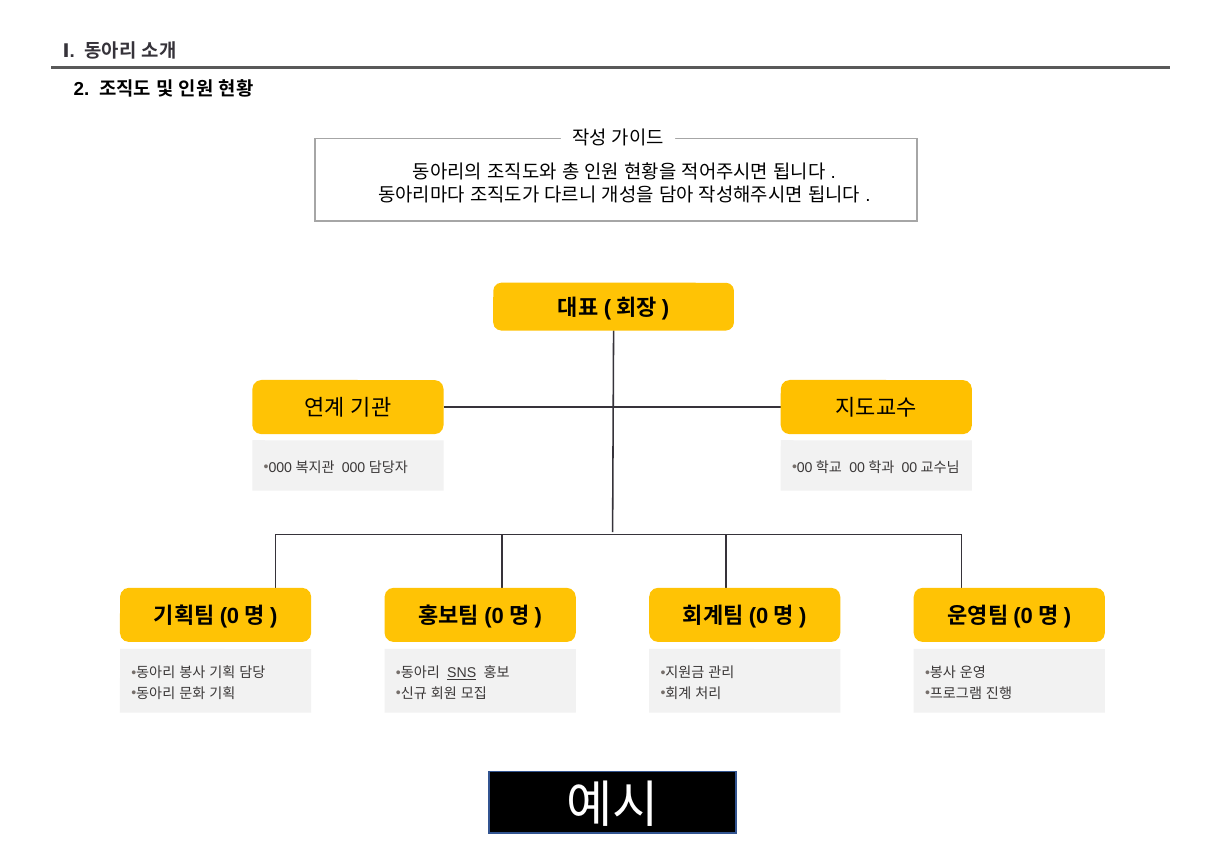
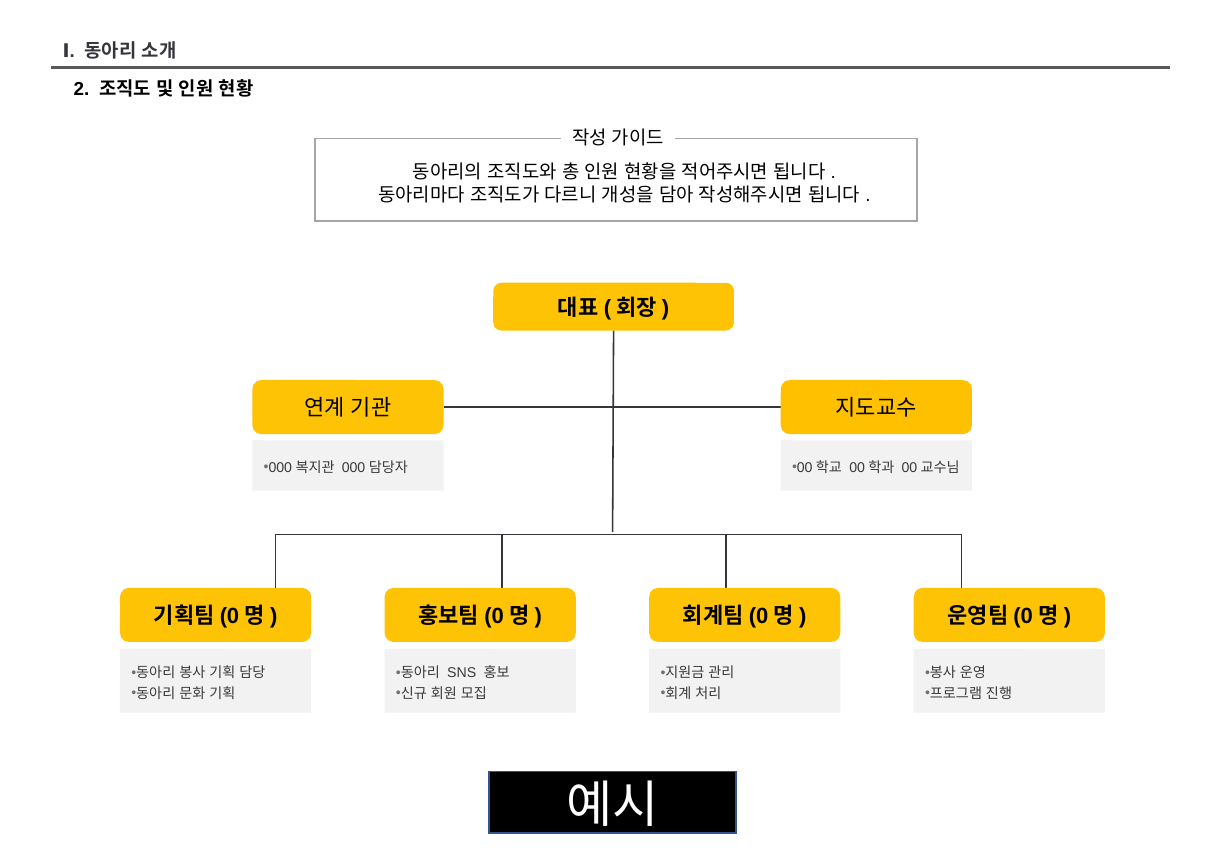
SNS underline: present -> none
